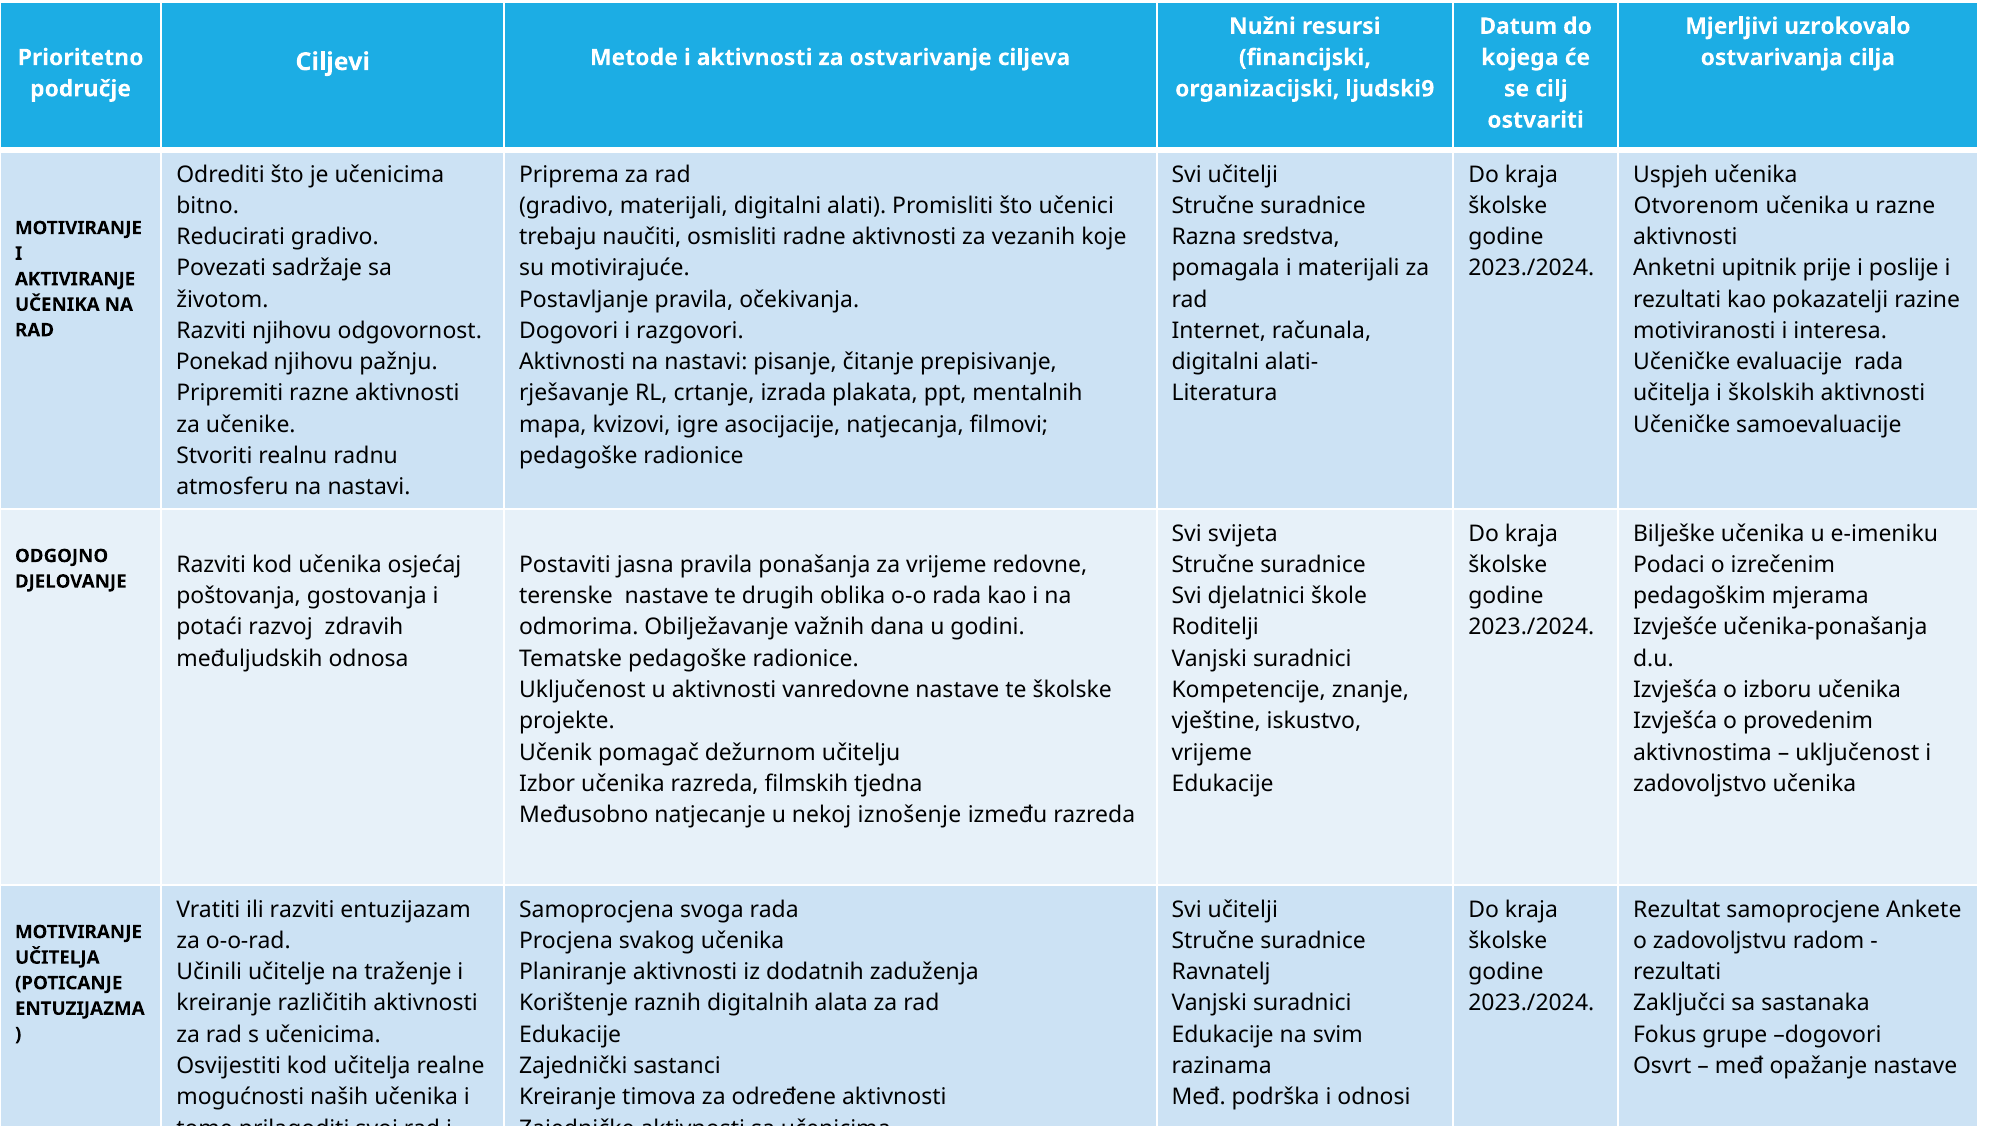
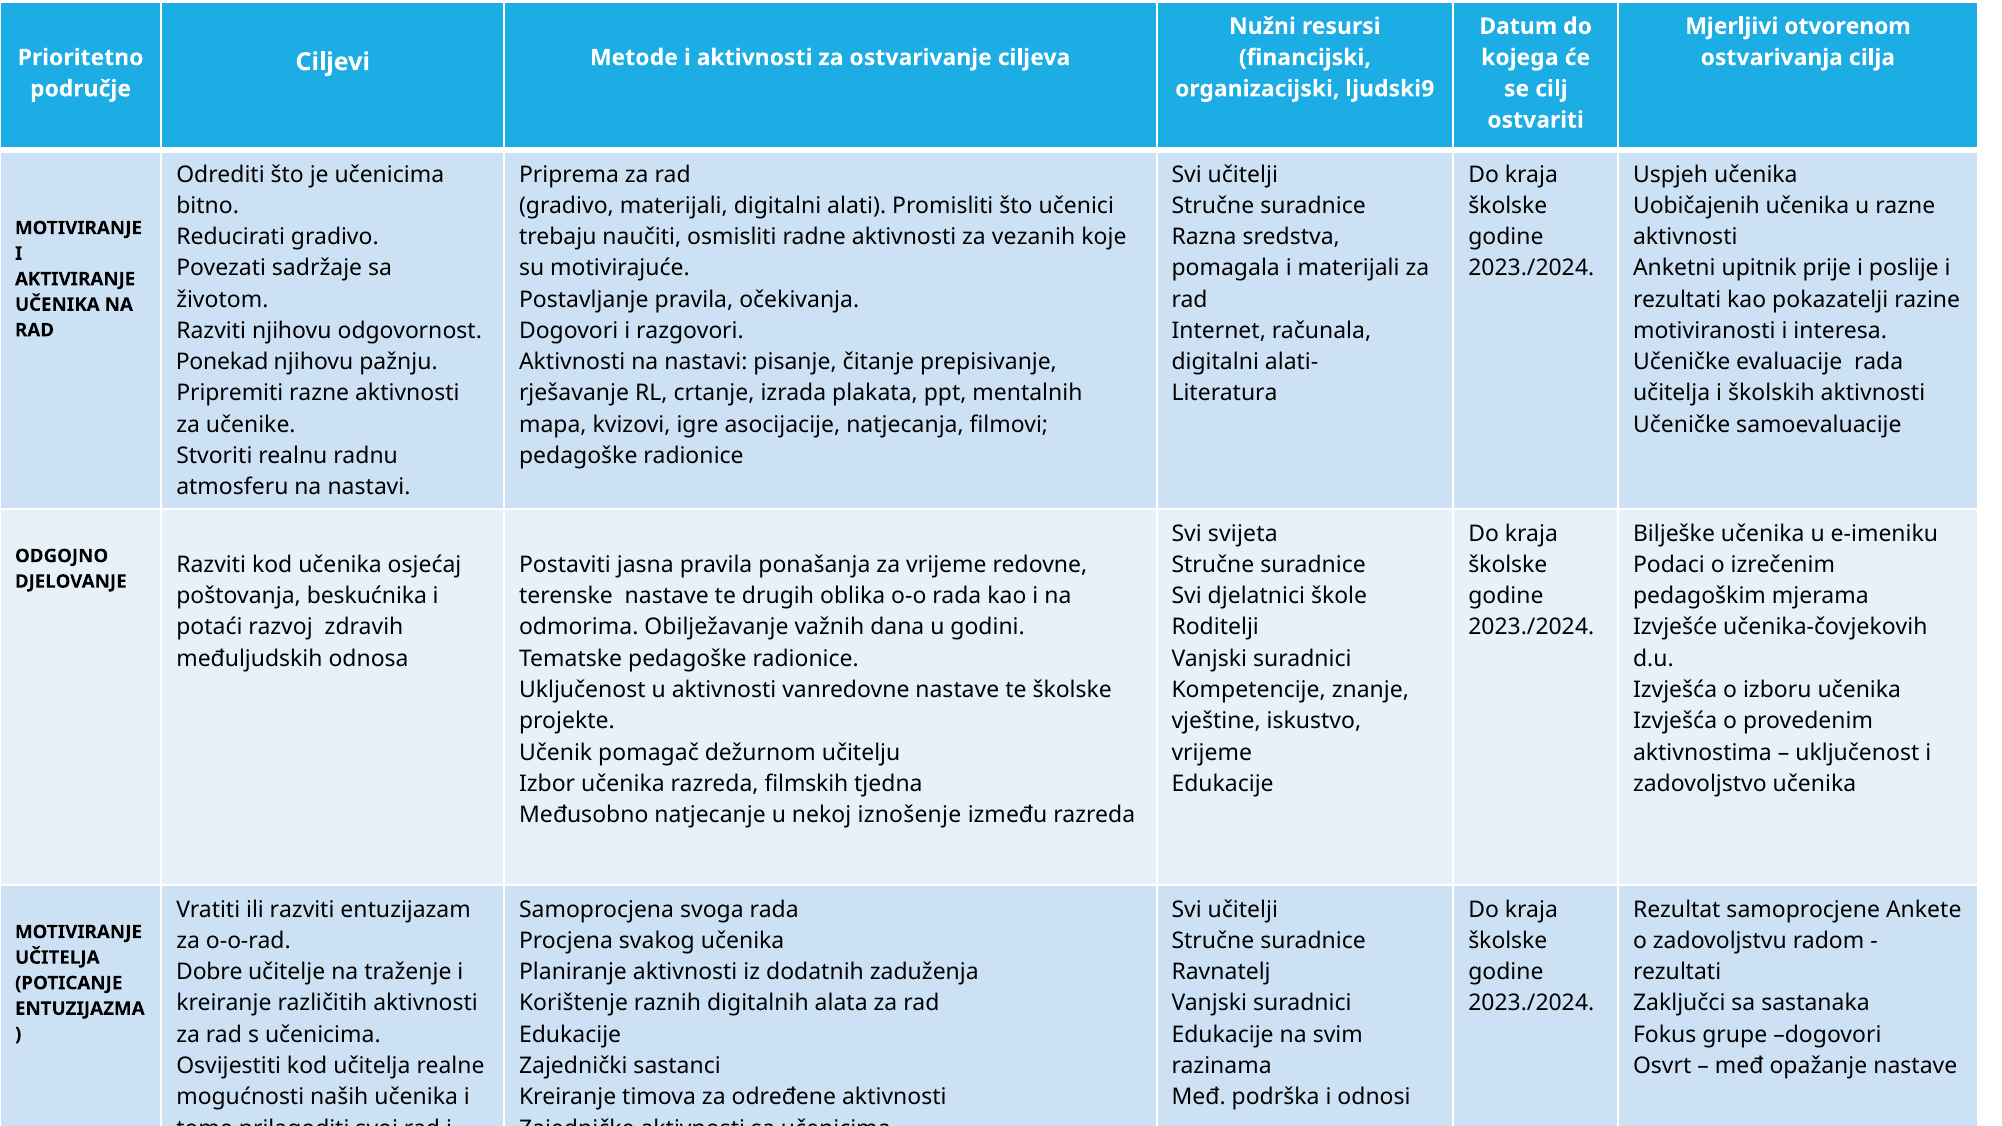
uzrokovalo: uzrokovalo -> otvorenom
Otvorenom: Otvorenom -> Uobičajenih
gostovanja: gostovanja -> beskućnika
učenika-ponašanja: učenika-ponašanja -> učenika-čovjekovih
Učinili: Učinili -> Dobre
